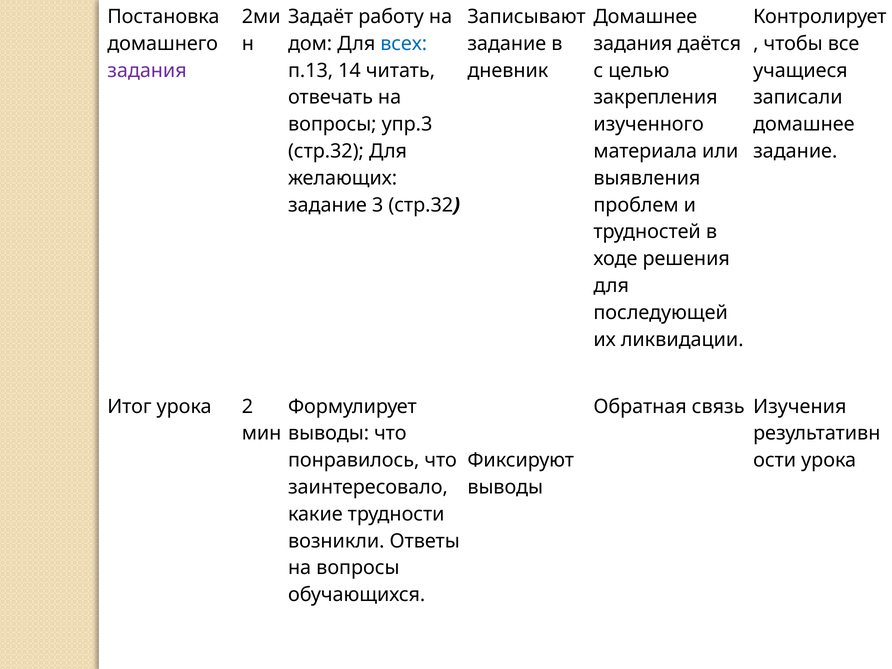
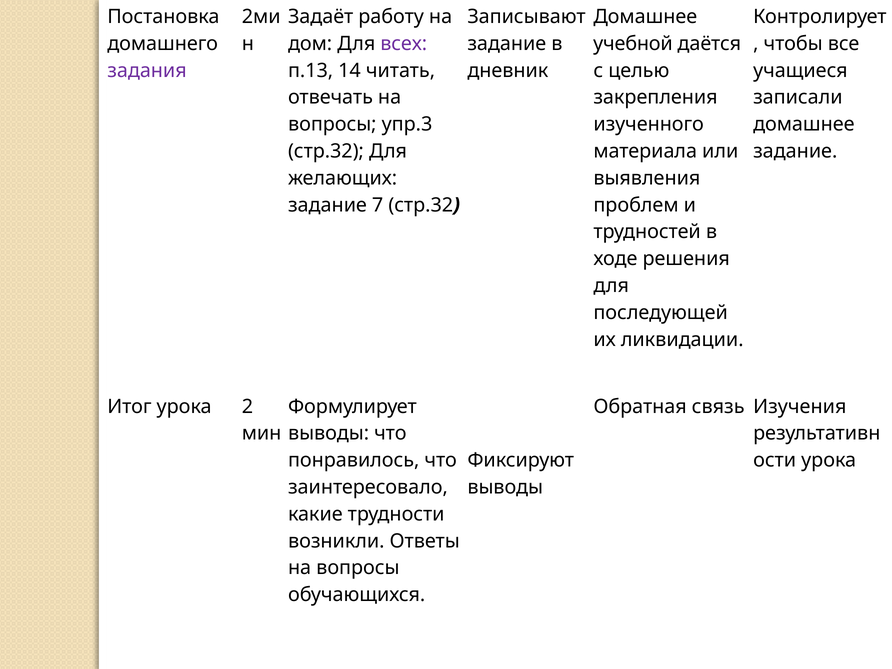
всех colour: blue -> purple
задания at (633, 44): задания -> учебной
3: 3 -> 7
